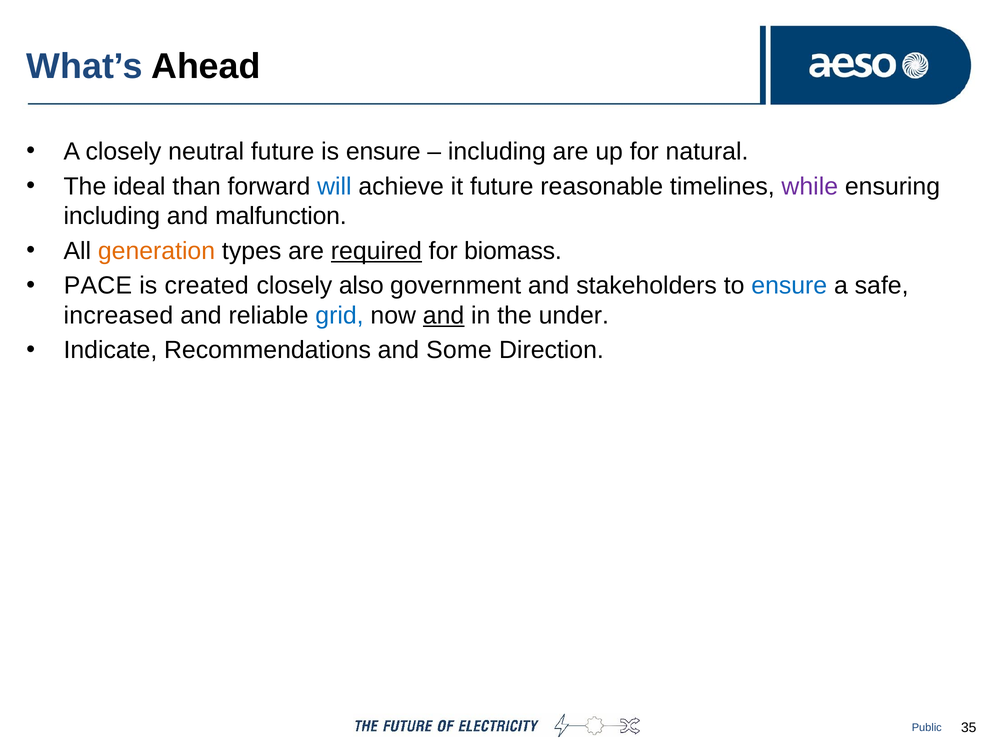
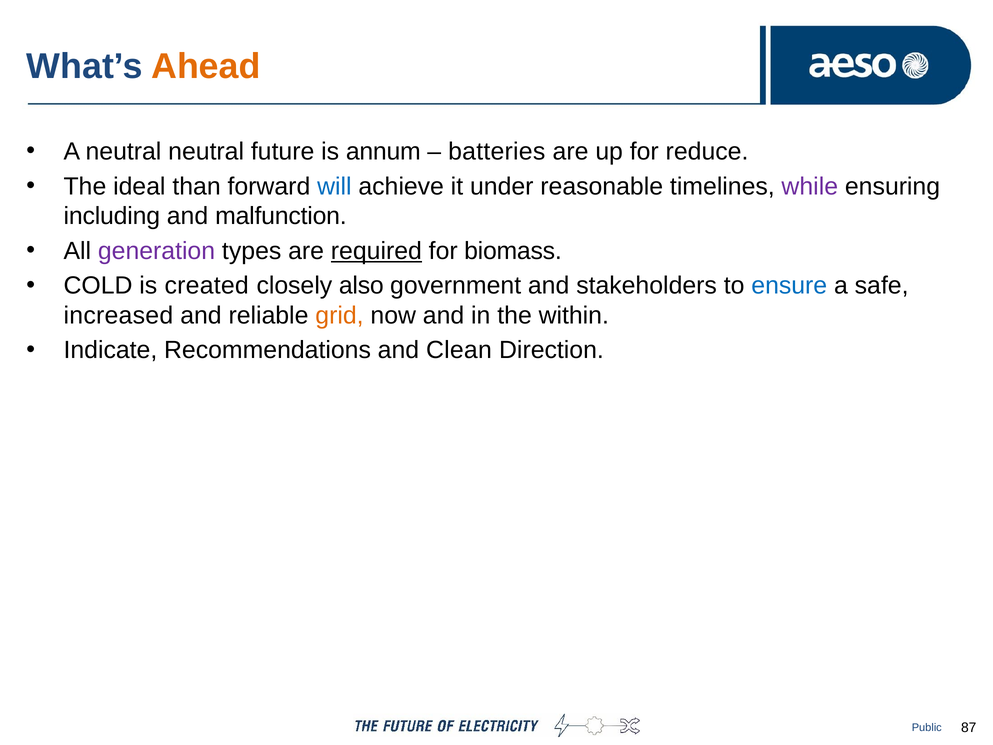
Ahead colour: black -> orange
A closely: closely -> neutral
is ensure: ensure -> annum
including at (497, 152): including -> batteries
natural: natural -> reduce
it future: future -> under
generation colour: orange -> purple
PACE: PACE -> COLD
grid colour: blue -> orange
and at (444, 315) underline: present -> none
under: under -> within
Some: Some -> Clean
35: 35 -> 87
